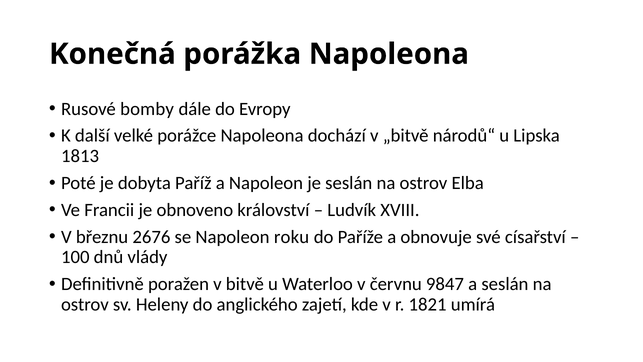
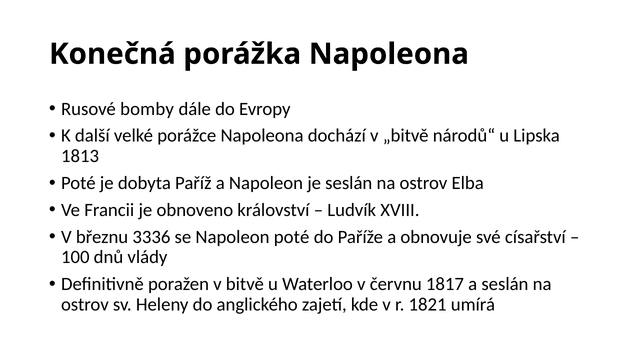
2676: 2676 -> 3336
Napoleon roku: roku -> poté
9847: 9847 -> 1817
